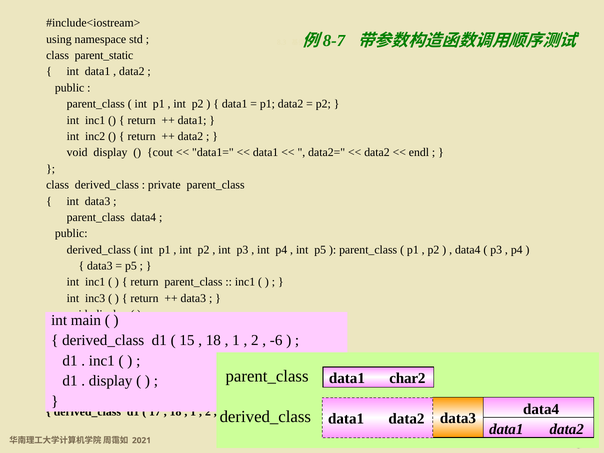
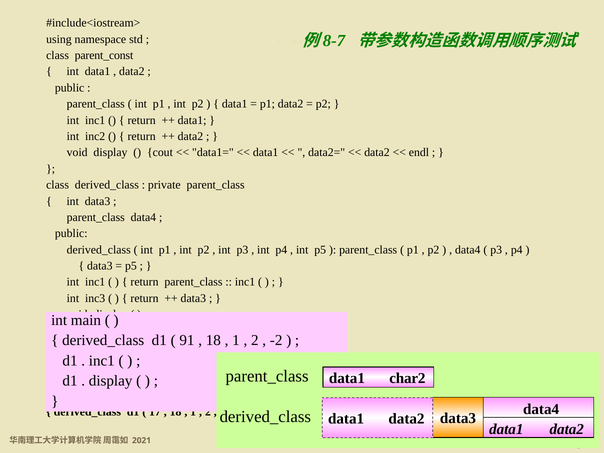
parent_static: parent_static -> parent_const
15: 15 -> 91
-6: -6 -> -2
